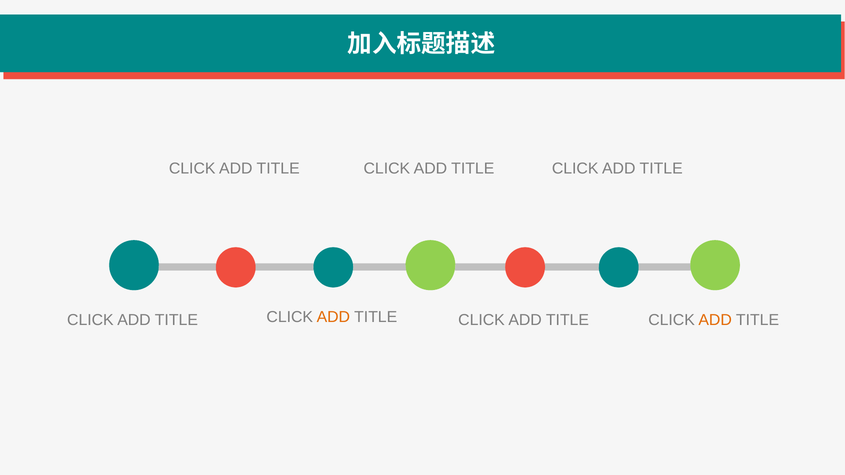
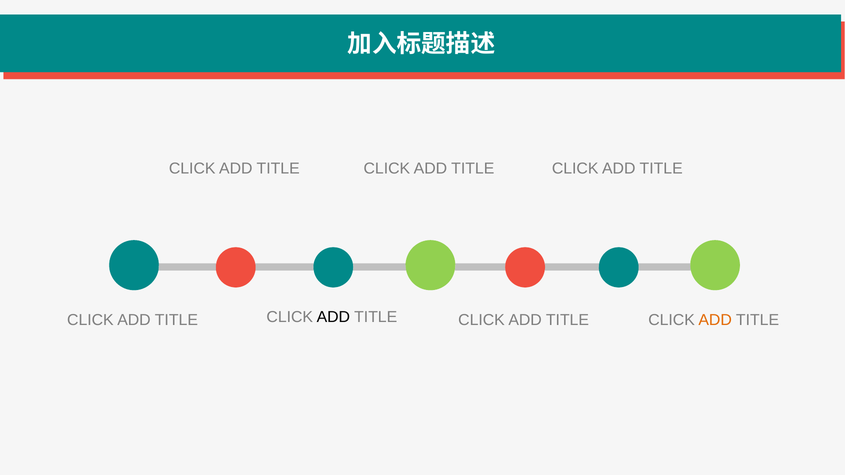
ADD at (333, 318) colour: orange -> black
